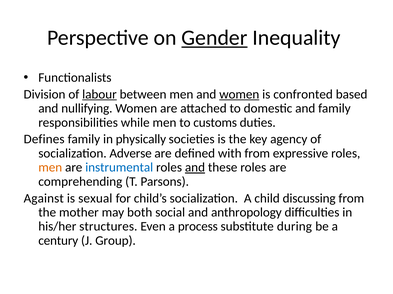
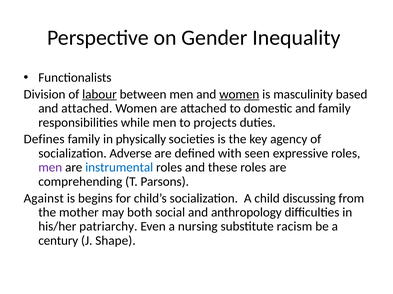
Gender underline: present -> none
confronted: confronted -> masculinity
and nullifying: nullifying -> attached
customs: customs -> projects
with from: from -> seen
men at (50, 168) colour: orange -> purple
and at (195, 168) underline: present -> none
sexual: sexual -> begins
structures: structures -> patriarchy
process: process -> nursing
during: during -> racism
Group: Group -> Shape
